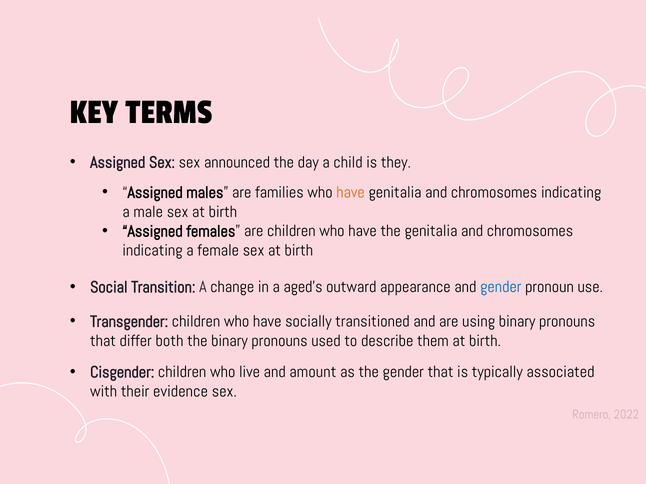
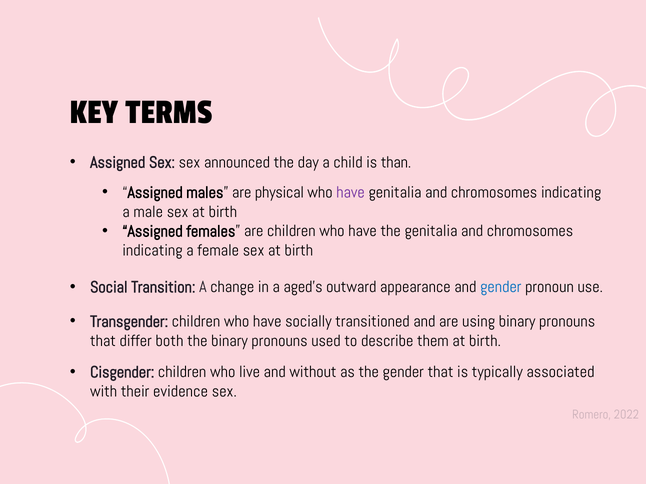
they: they -> than
families: families -> physical
have at (351, 193) colour: orange -> purple
amount: amount -> without
